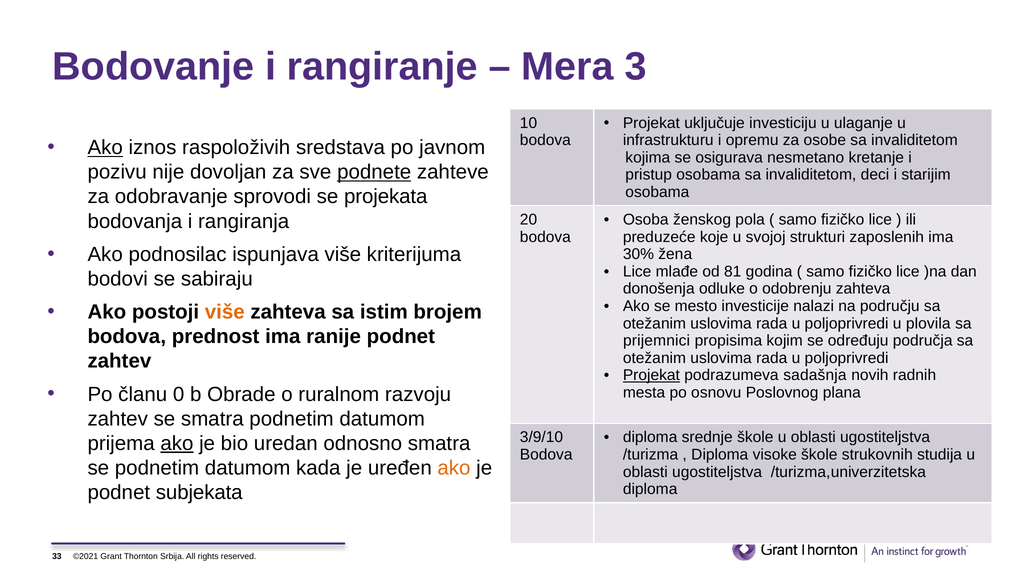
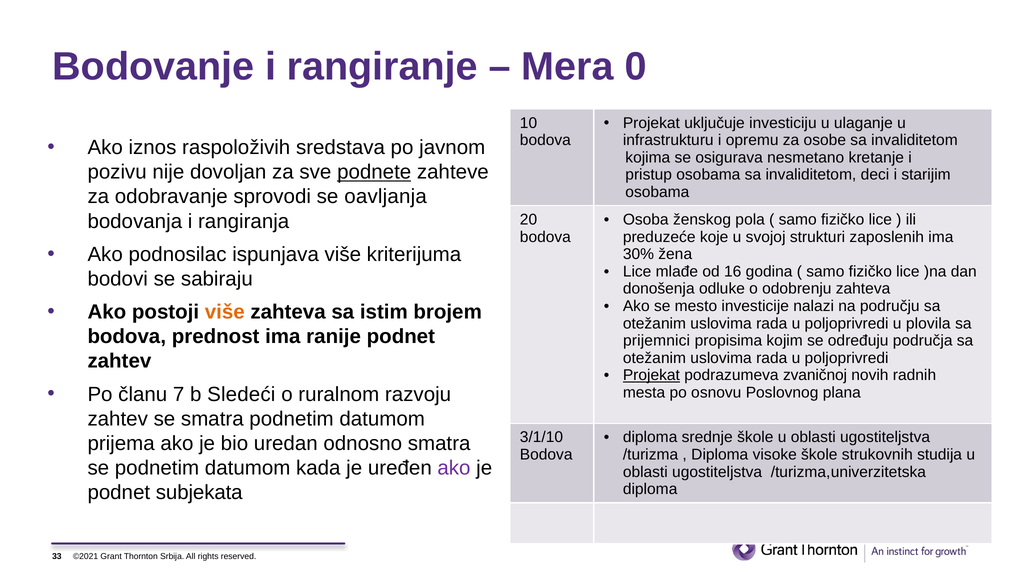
3: 3 -> 0
Ako at (105, 148) underline: present -> none
projekata: projekata -> oavljanja
81: 81 -> 16
sadašnja: sadašnja -> zvaničnoj
0: 0 -> 7
Obrade: Obrade -> Sledeći
3/9/10: 3/9/10 -> 3/1/10
ako at (177, 443) underline: present -> none
ako at (454, 468) colour: orange -> purple
